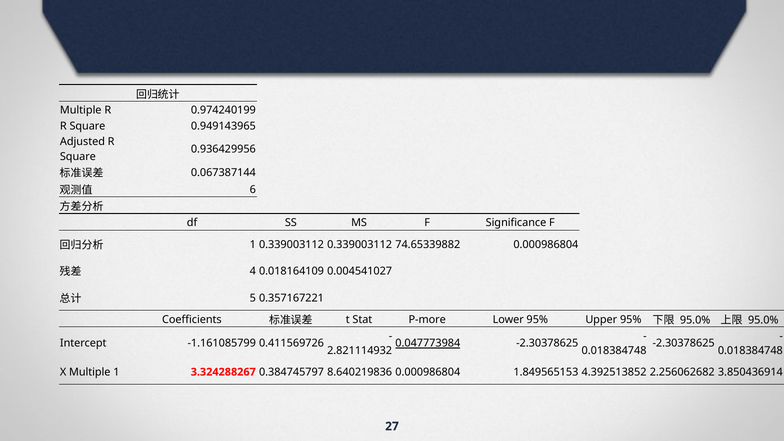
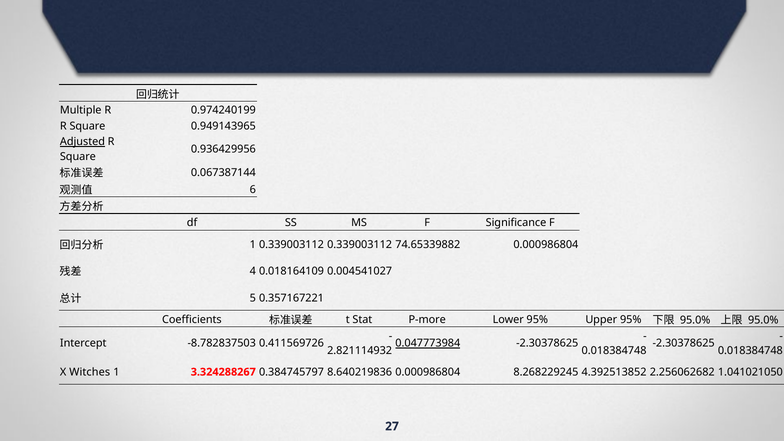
Adjusted underline: none -> present
-1.161085799: -1.161085799 -> -8.782837503
X Multiple: Multiple -> Witches
1.849565153: 1.849565153 -> 8.268229245
3.850436914: 3.850436914 -> 1.041021050
